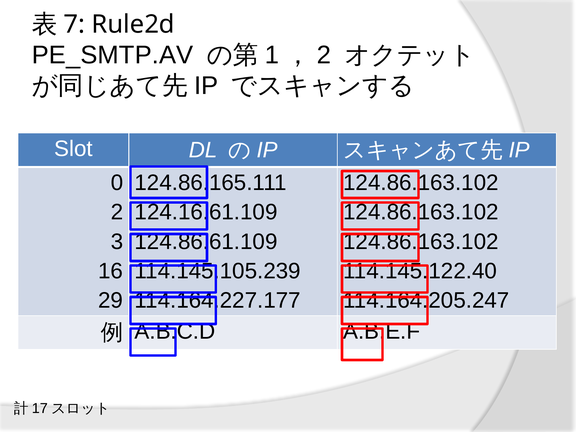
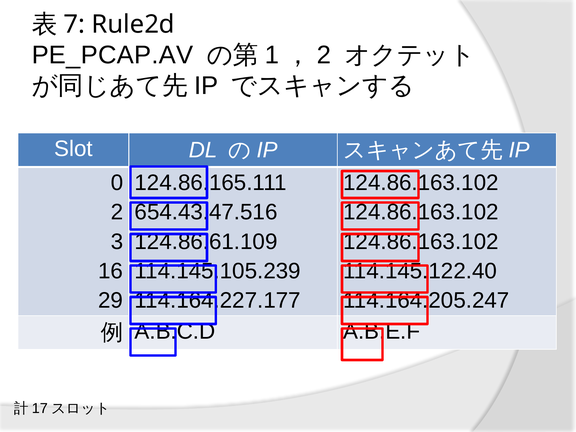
PE_SMTP.AV: PE_SMTP.AV -> PE_PCAP.AV
124.16.61.109: 124.16.61.109 -> 654.43.47.516
